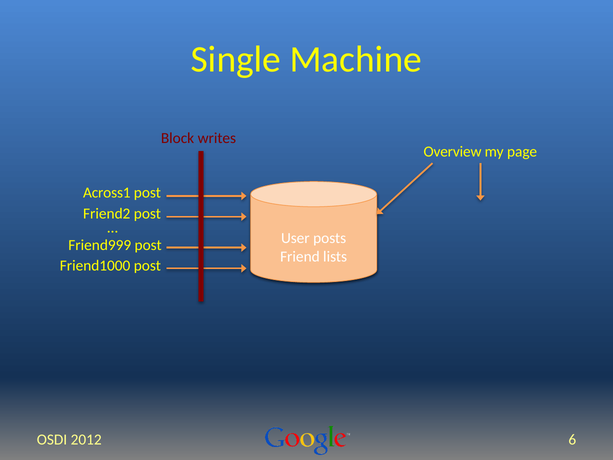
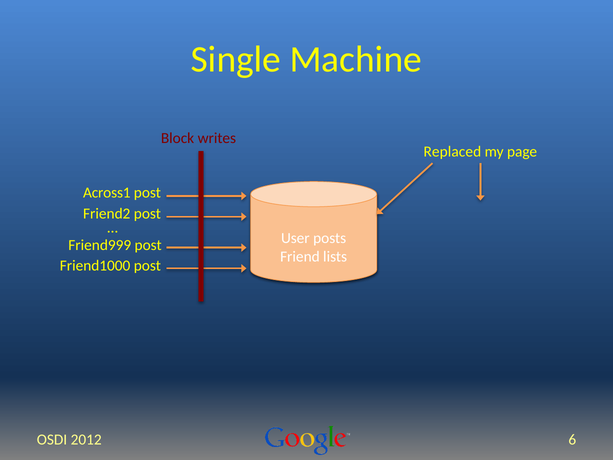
Overview: Overview -> Replaced
